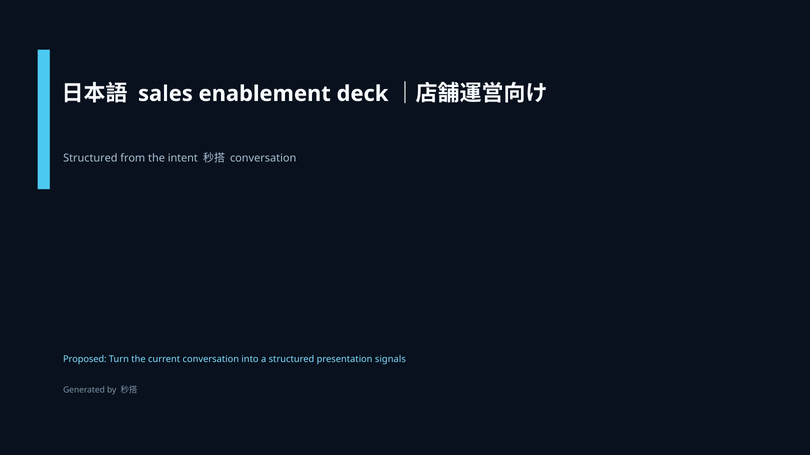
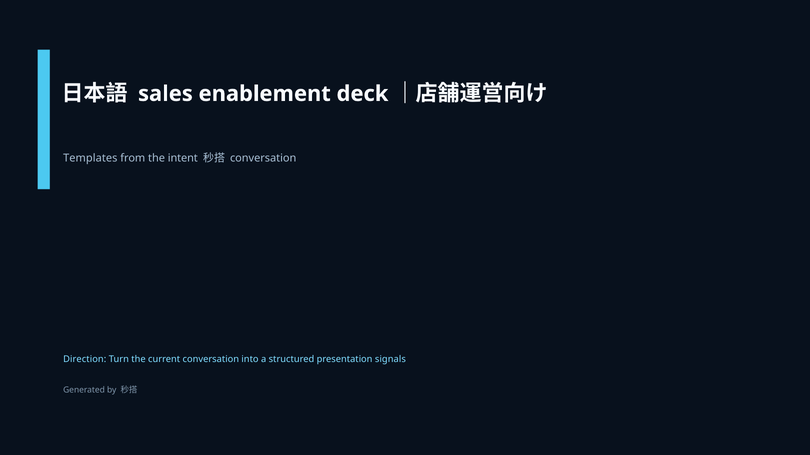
Structured at (90, 158): Structured -> Templates
Proposed: Proposed -> Direction
